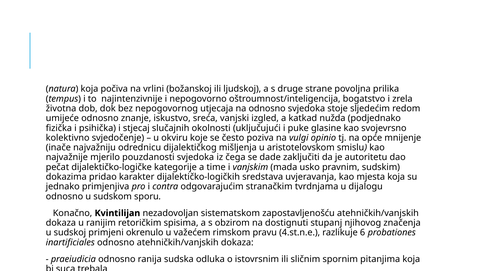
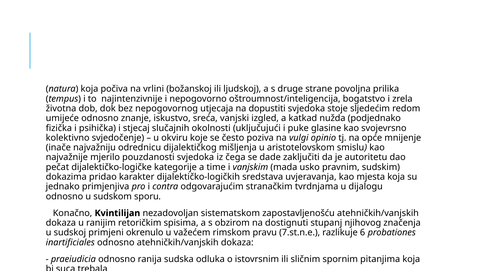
na odnosno: odnosno -> dopustiti
4.st.n.e: 4.st.n.e -> 7.st.n.e
